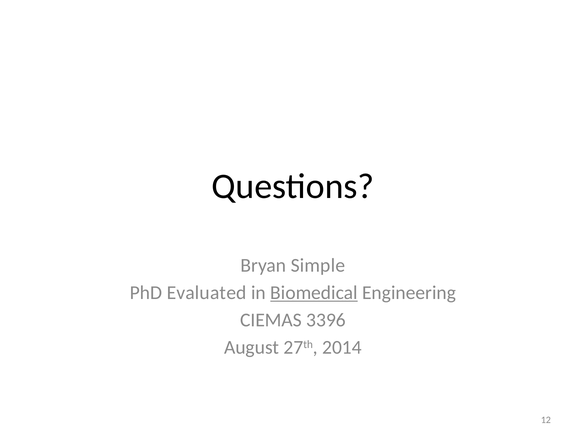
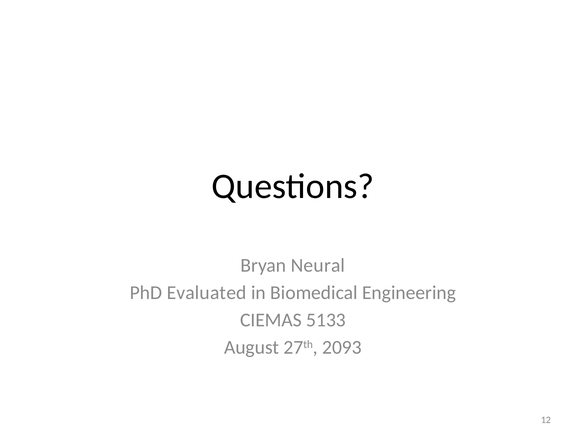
Simple: Simple -> Neural
Biomedical underline: present -> none
3396: 3396 -> 5133
2014: 2014 -> 2093
